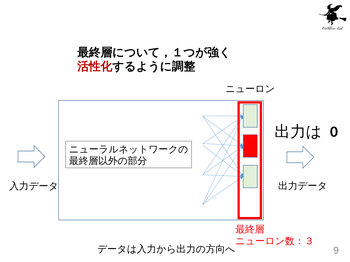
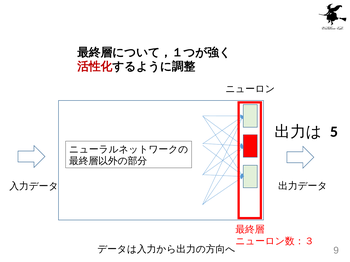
0: 0 -> 5
